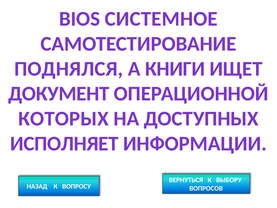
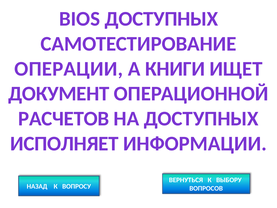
BIOS СИСТЕМНОЕ: СИСТЕМНОЕ -> ДОСТУПНЫХ
ПОДНЯЛСЯ: ПОДНЯЛСЯ -> ОПЕРАЦИИ
КОТОРЫХ: КОТОРЫХ -> РАСЧЕТОВ
